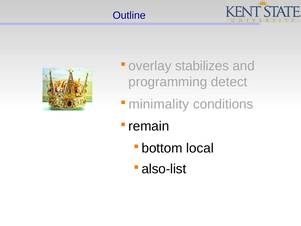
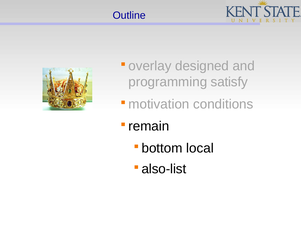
stabilizes: stabilizes -> designed
detect: detect -> satisfy
minimality: minimality -> motivation
